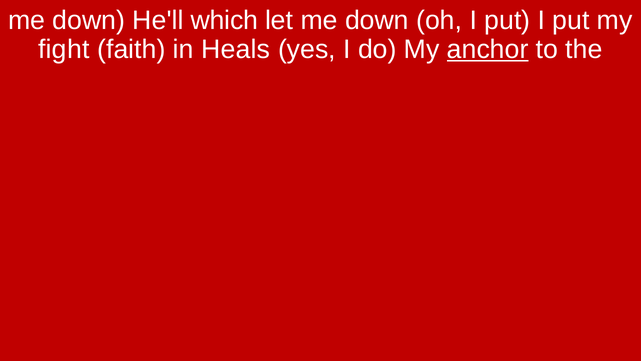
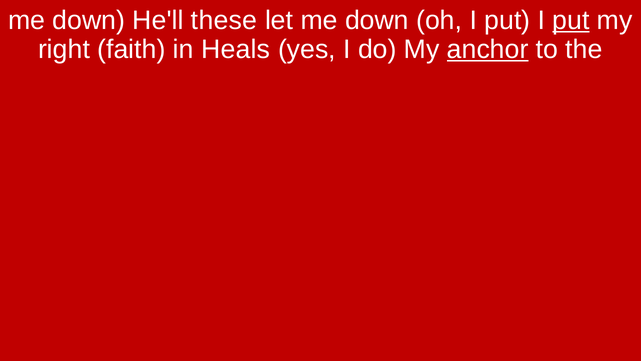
which: which -> these
put at (571, 20) underline: none -> present
fight: fight -> right
